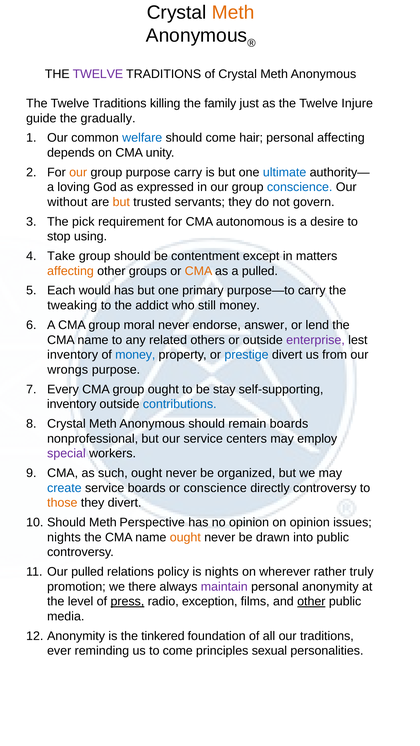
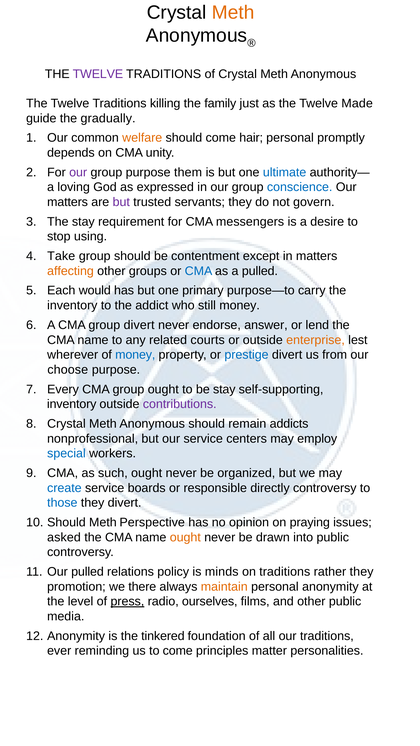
Injure: Injure -> Made
welfare colour: blue -> orange
personal affecting: affecting -> promptly
our at (78, 172) colour: orange -> purple
purpose carry: carry -> them
without at (67, 202): without -> matters
but at (121, 202) colour: orange -> purple
The pick: pick -> stay
autonomous: autonomous -> messengers
CMA at (199, 271) colour: orange -> blue
tweaking at (72, 306): tweaking -> inventory
group moral: moral -> divert
others: others -> courts
enterprise colour: purple -> orange
inventory at (73, 355): inventory -> wherever
wrongs: wrongs -> choose
contributions colour: blue -> purple
remain boards: boards -> addicts
special colour: purple -> blue
or conscience: conscience -> responsible
those colour: orange -> blue
on opinion: opinion -> praying
nights at (64, 538): nights -> asked
is nights: nights -> minds
on wherever: wherever -> traditions
rather truly: truly -> they
maintain colour: purple -> orange
exception: exception -> ourselves
other at (311, 602) underline: present -> none
sexual: sexual -> matter
